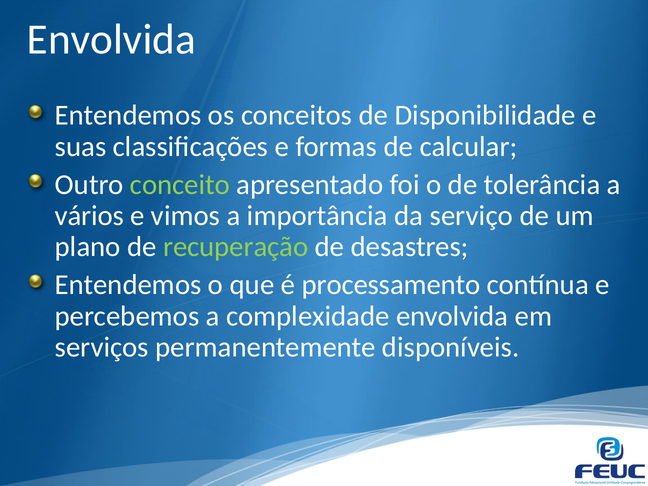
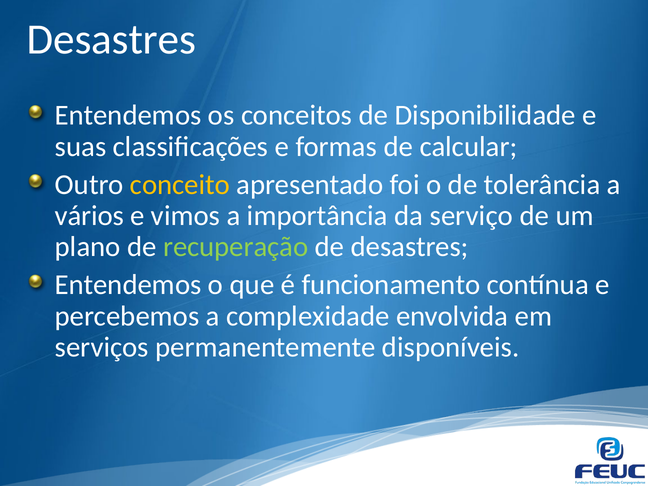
Envolvida at (111, 39): Envolvida -> Desastres
conceito colour: light green -> yellow
processamento: processamento -> funcionamento
